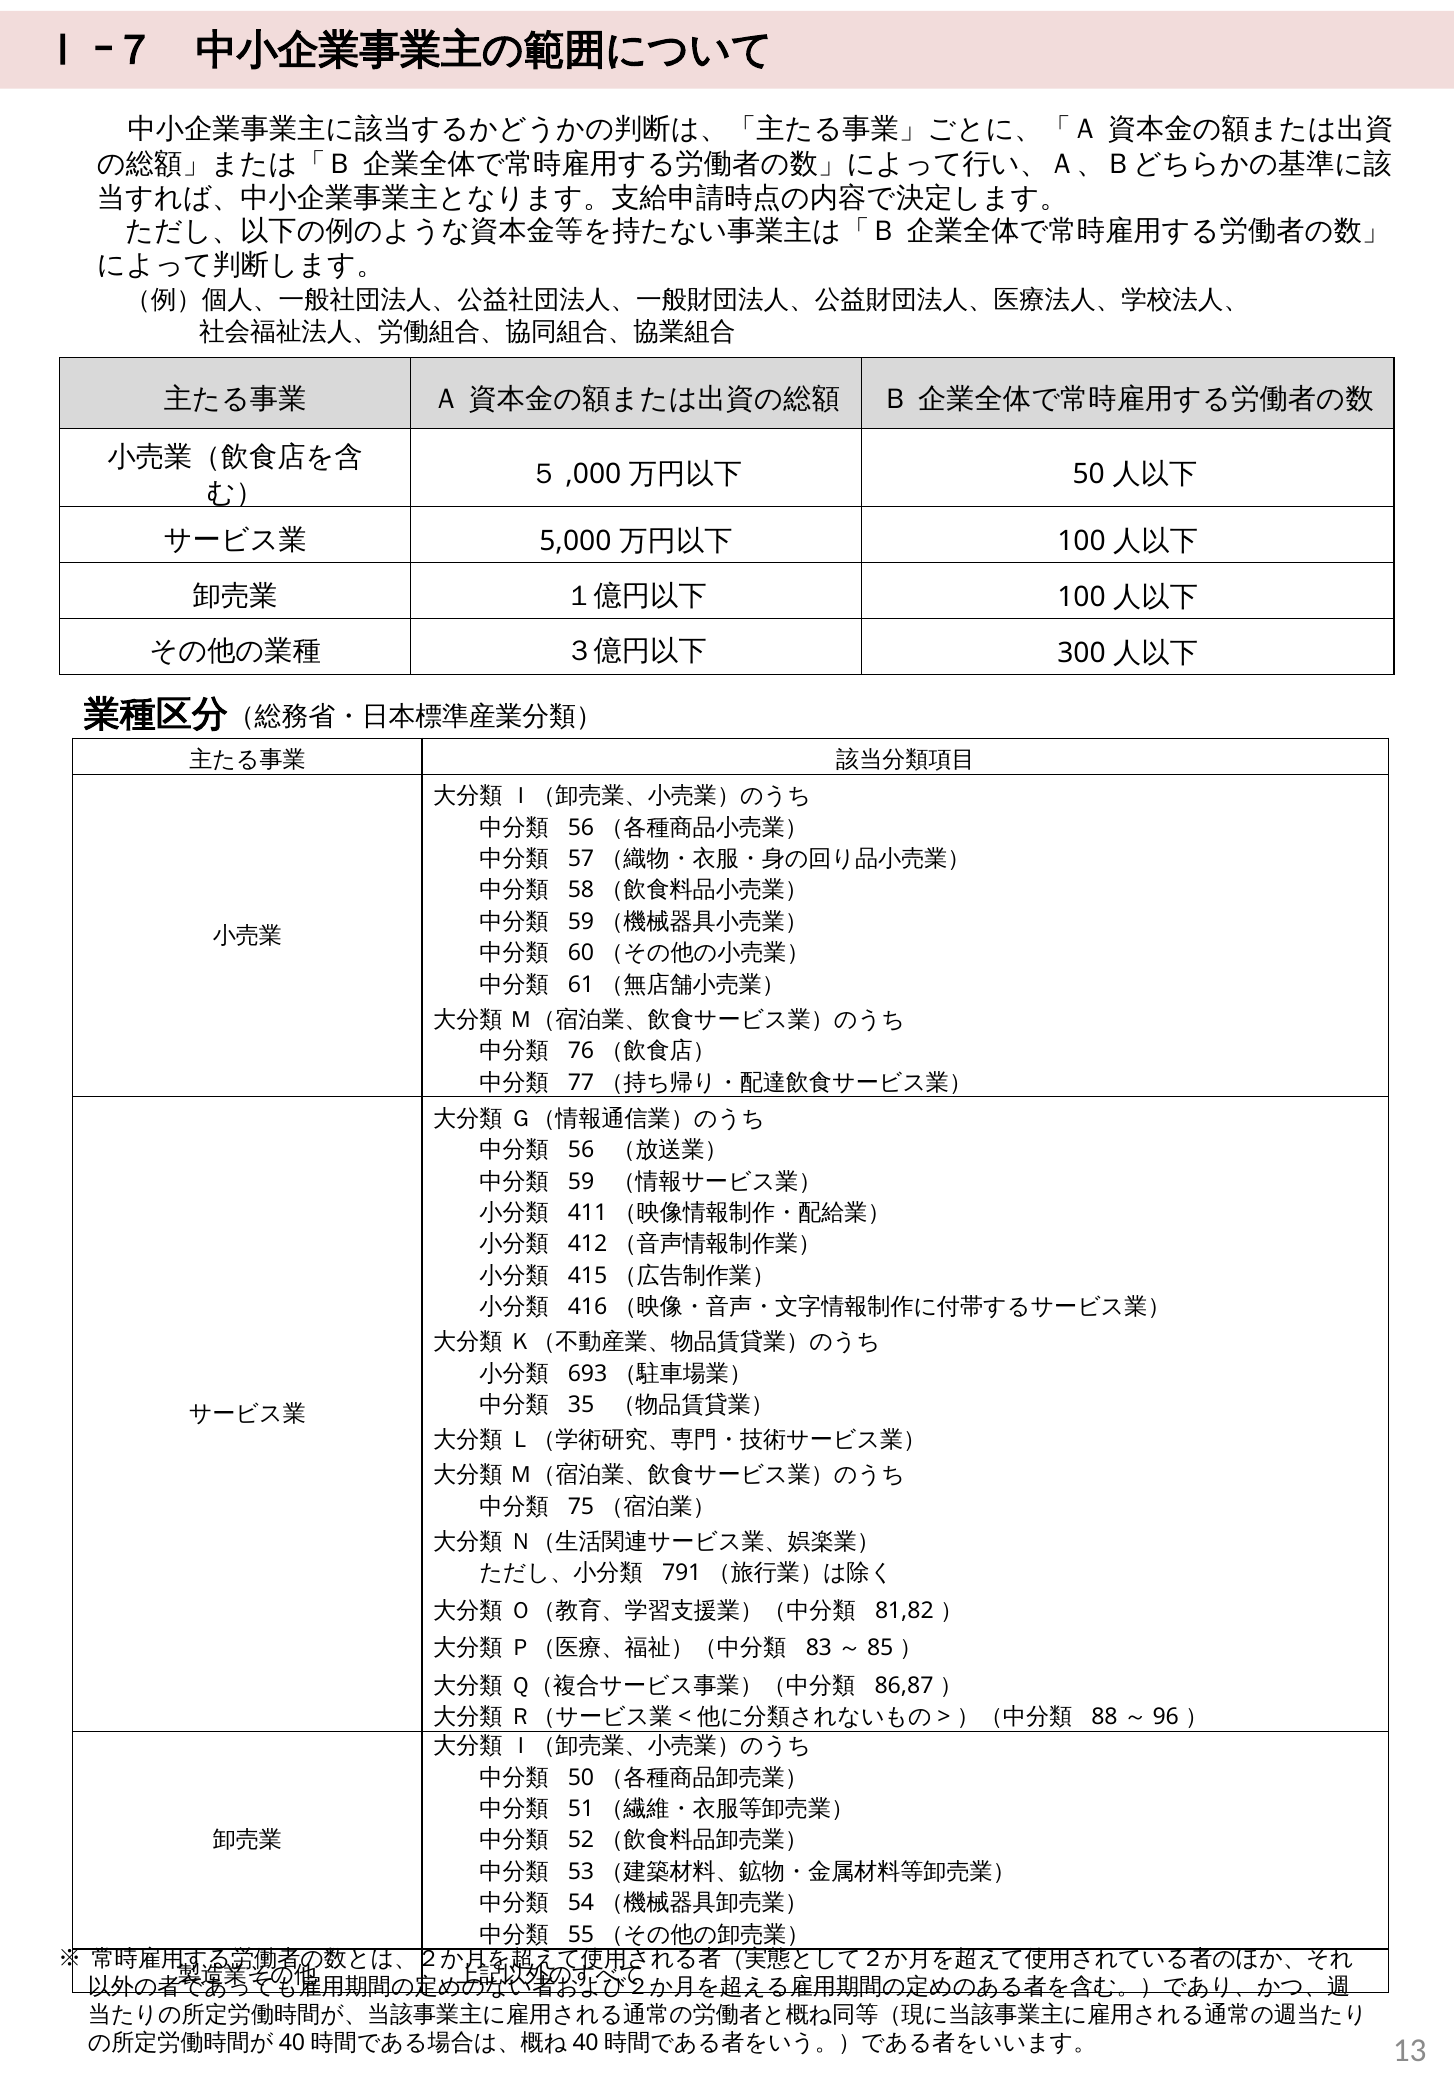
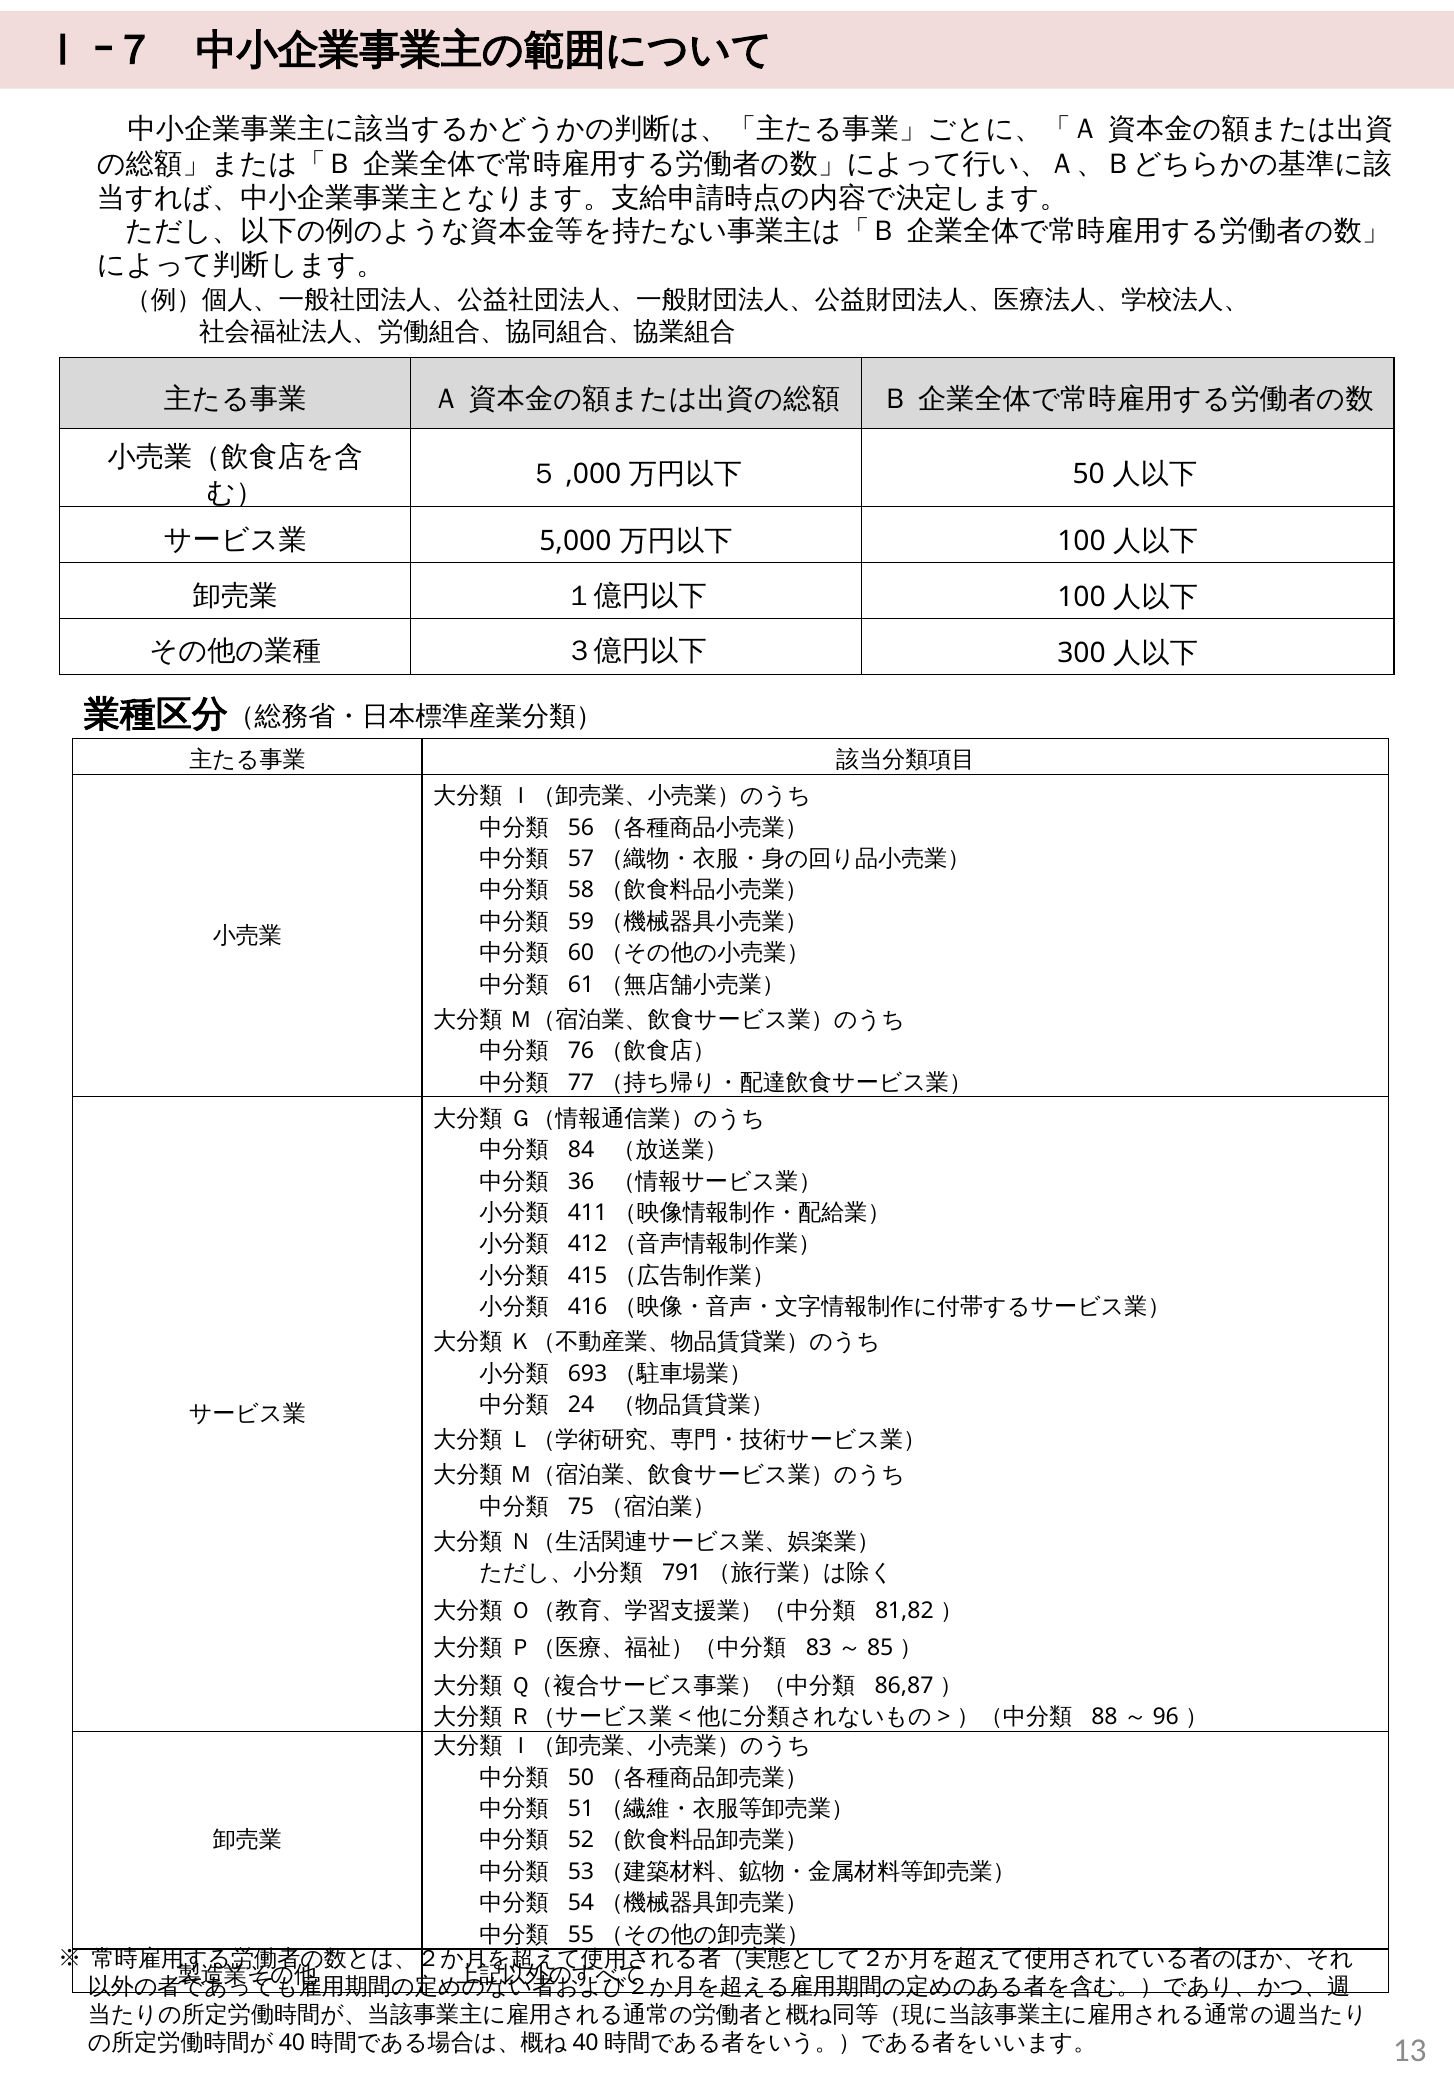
56 at (581, 1150): 56 -> 84
59 at (581, 1182): 59 -> 36
35: 35 -> 24
